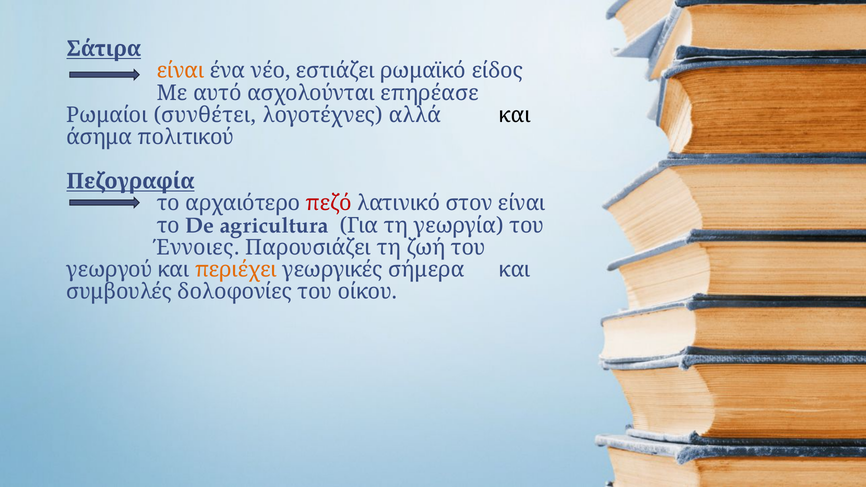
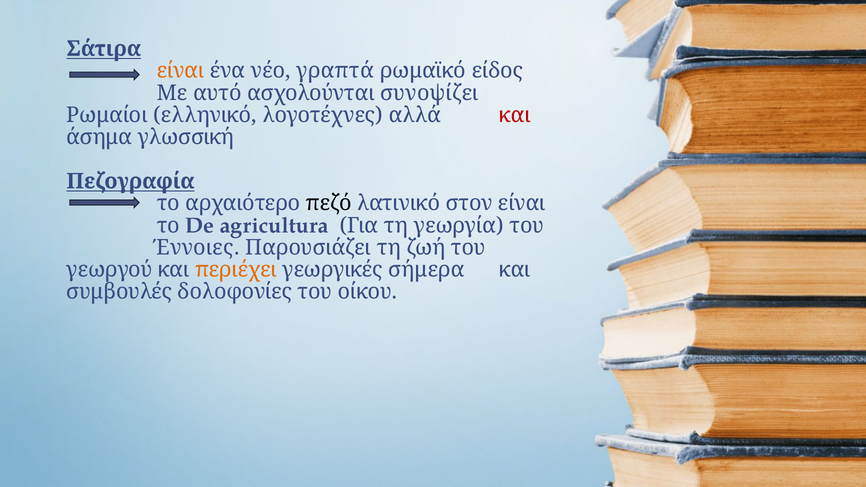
εστιάζει: εστιάζει -> γραπτά
επηρέασε: επηρέασε -> συνοψίζει
συνθέτει: συνθέτει -> ελληνικό
και at (515, 115) colour: black -> red
πολιτικού: πολιτικού -> γλωσσική
πεζό colour: red -> black
